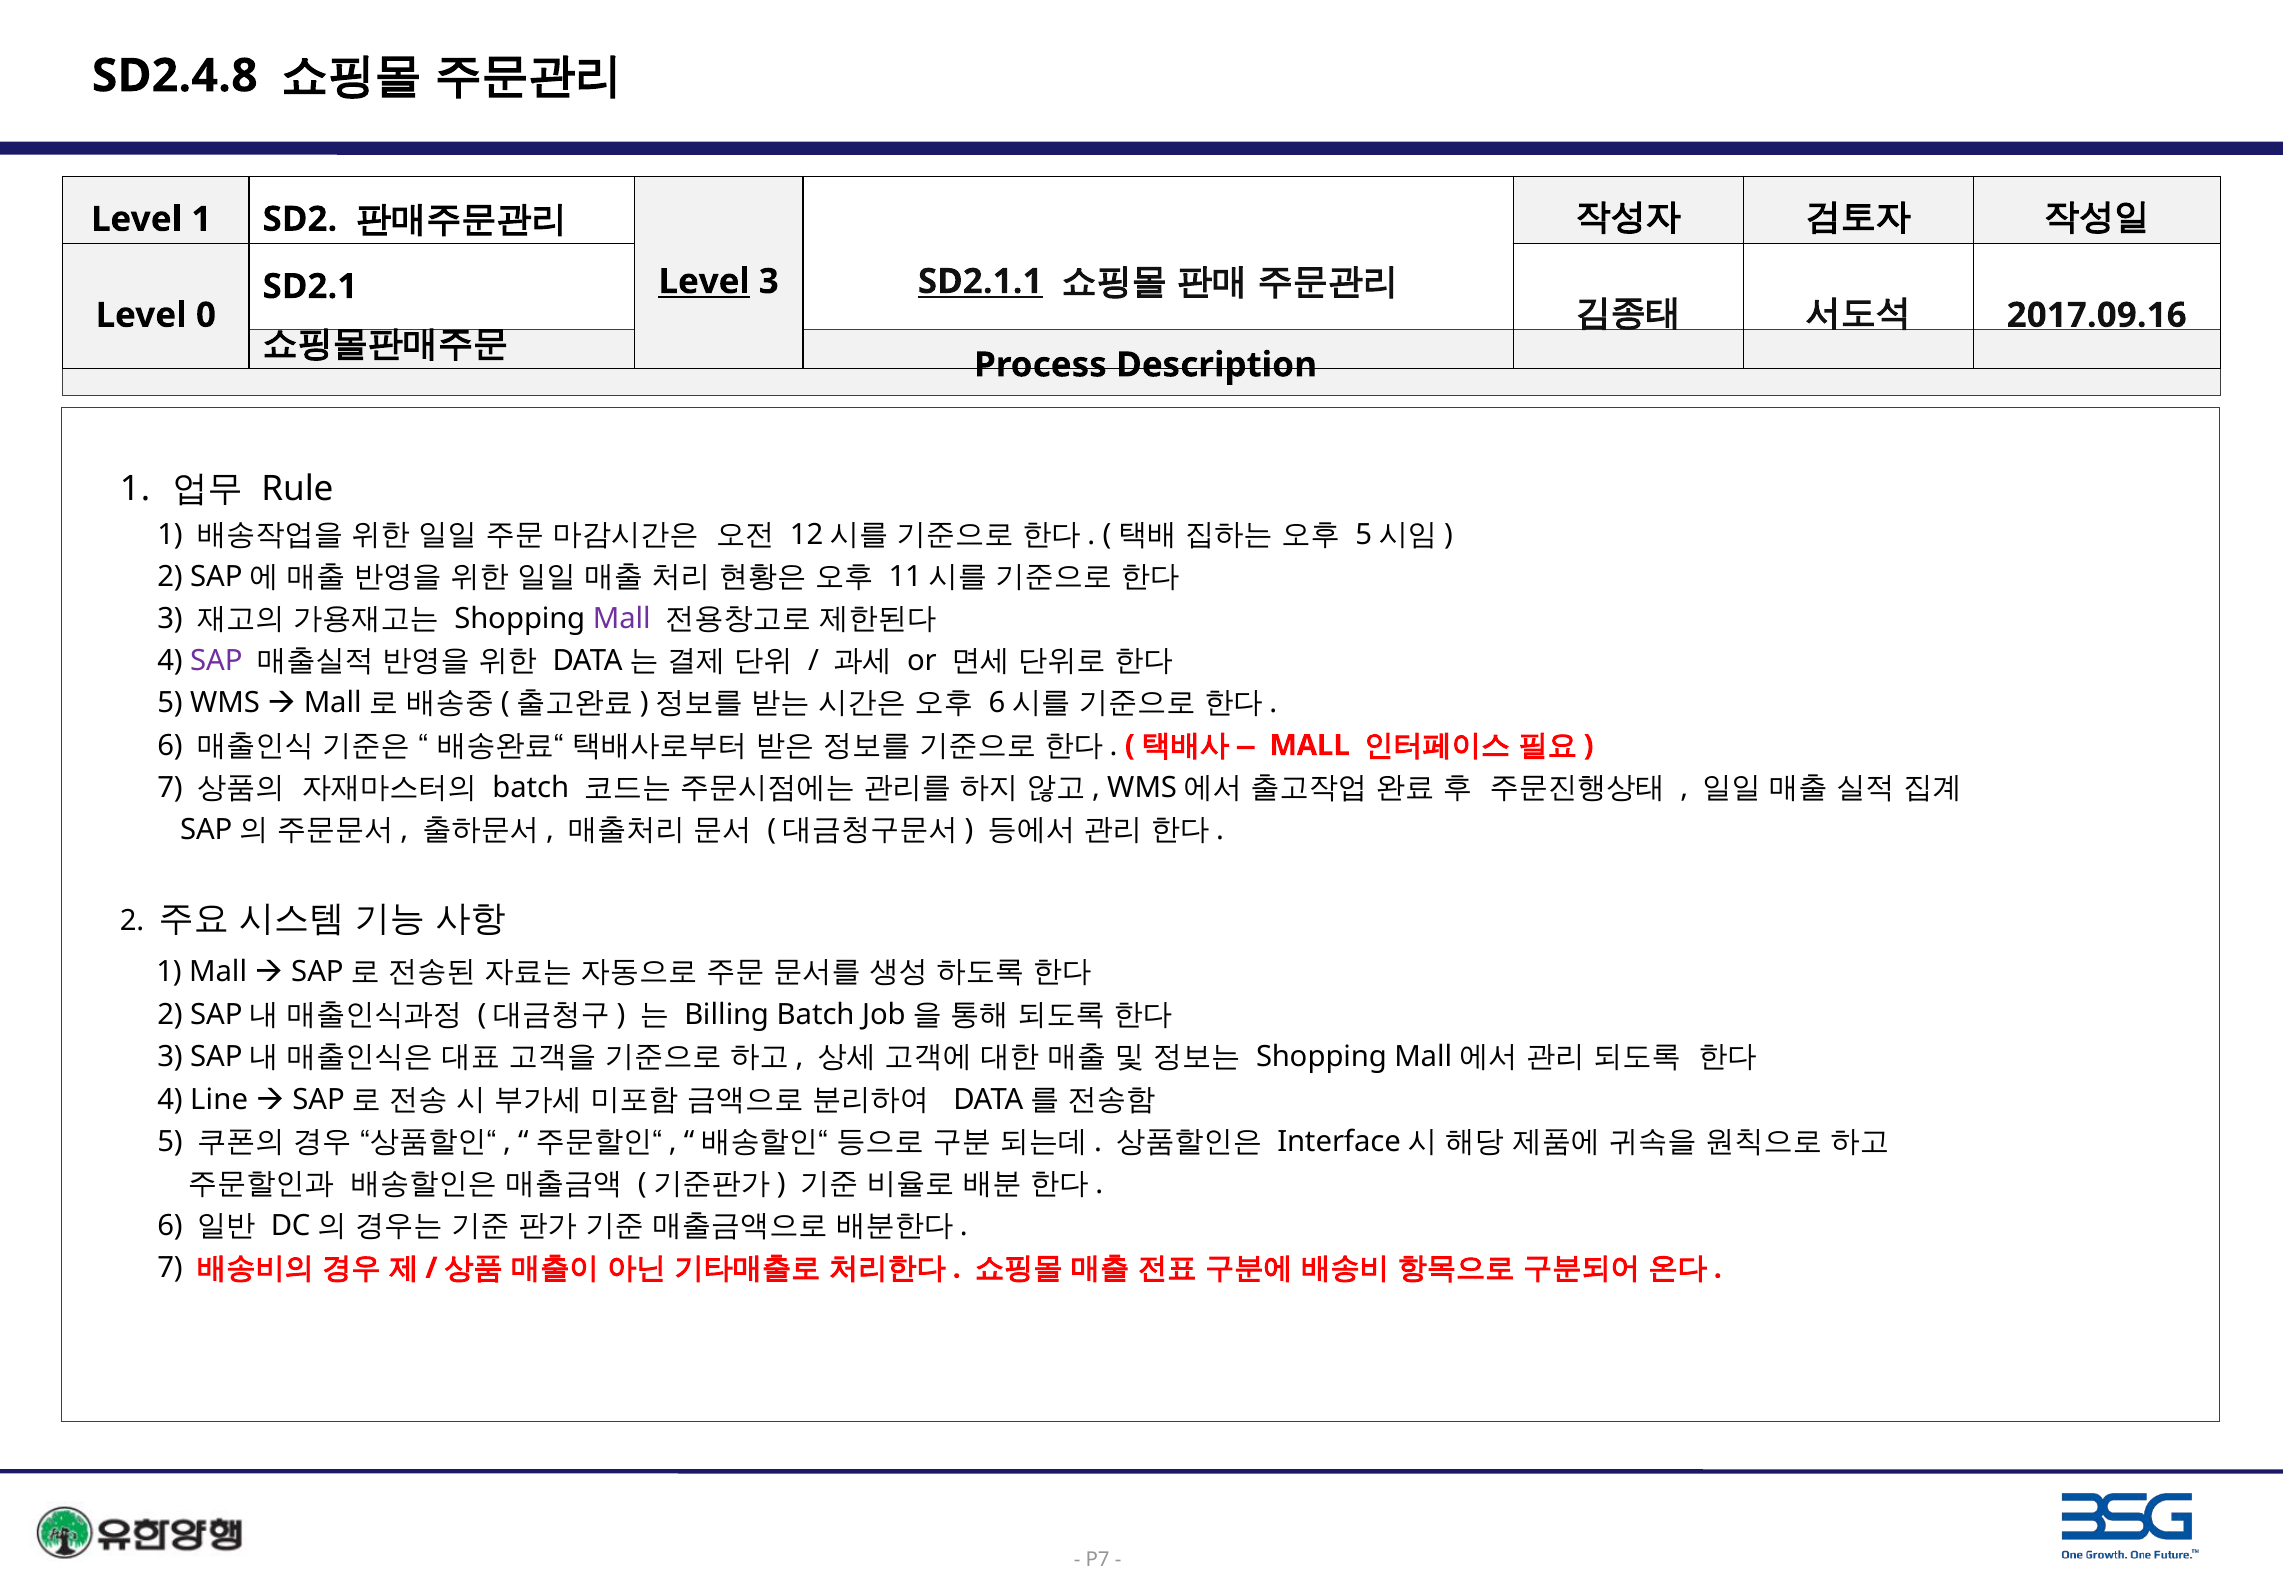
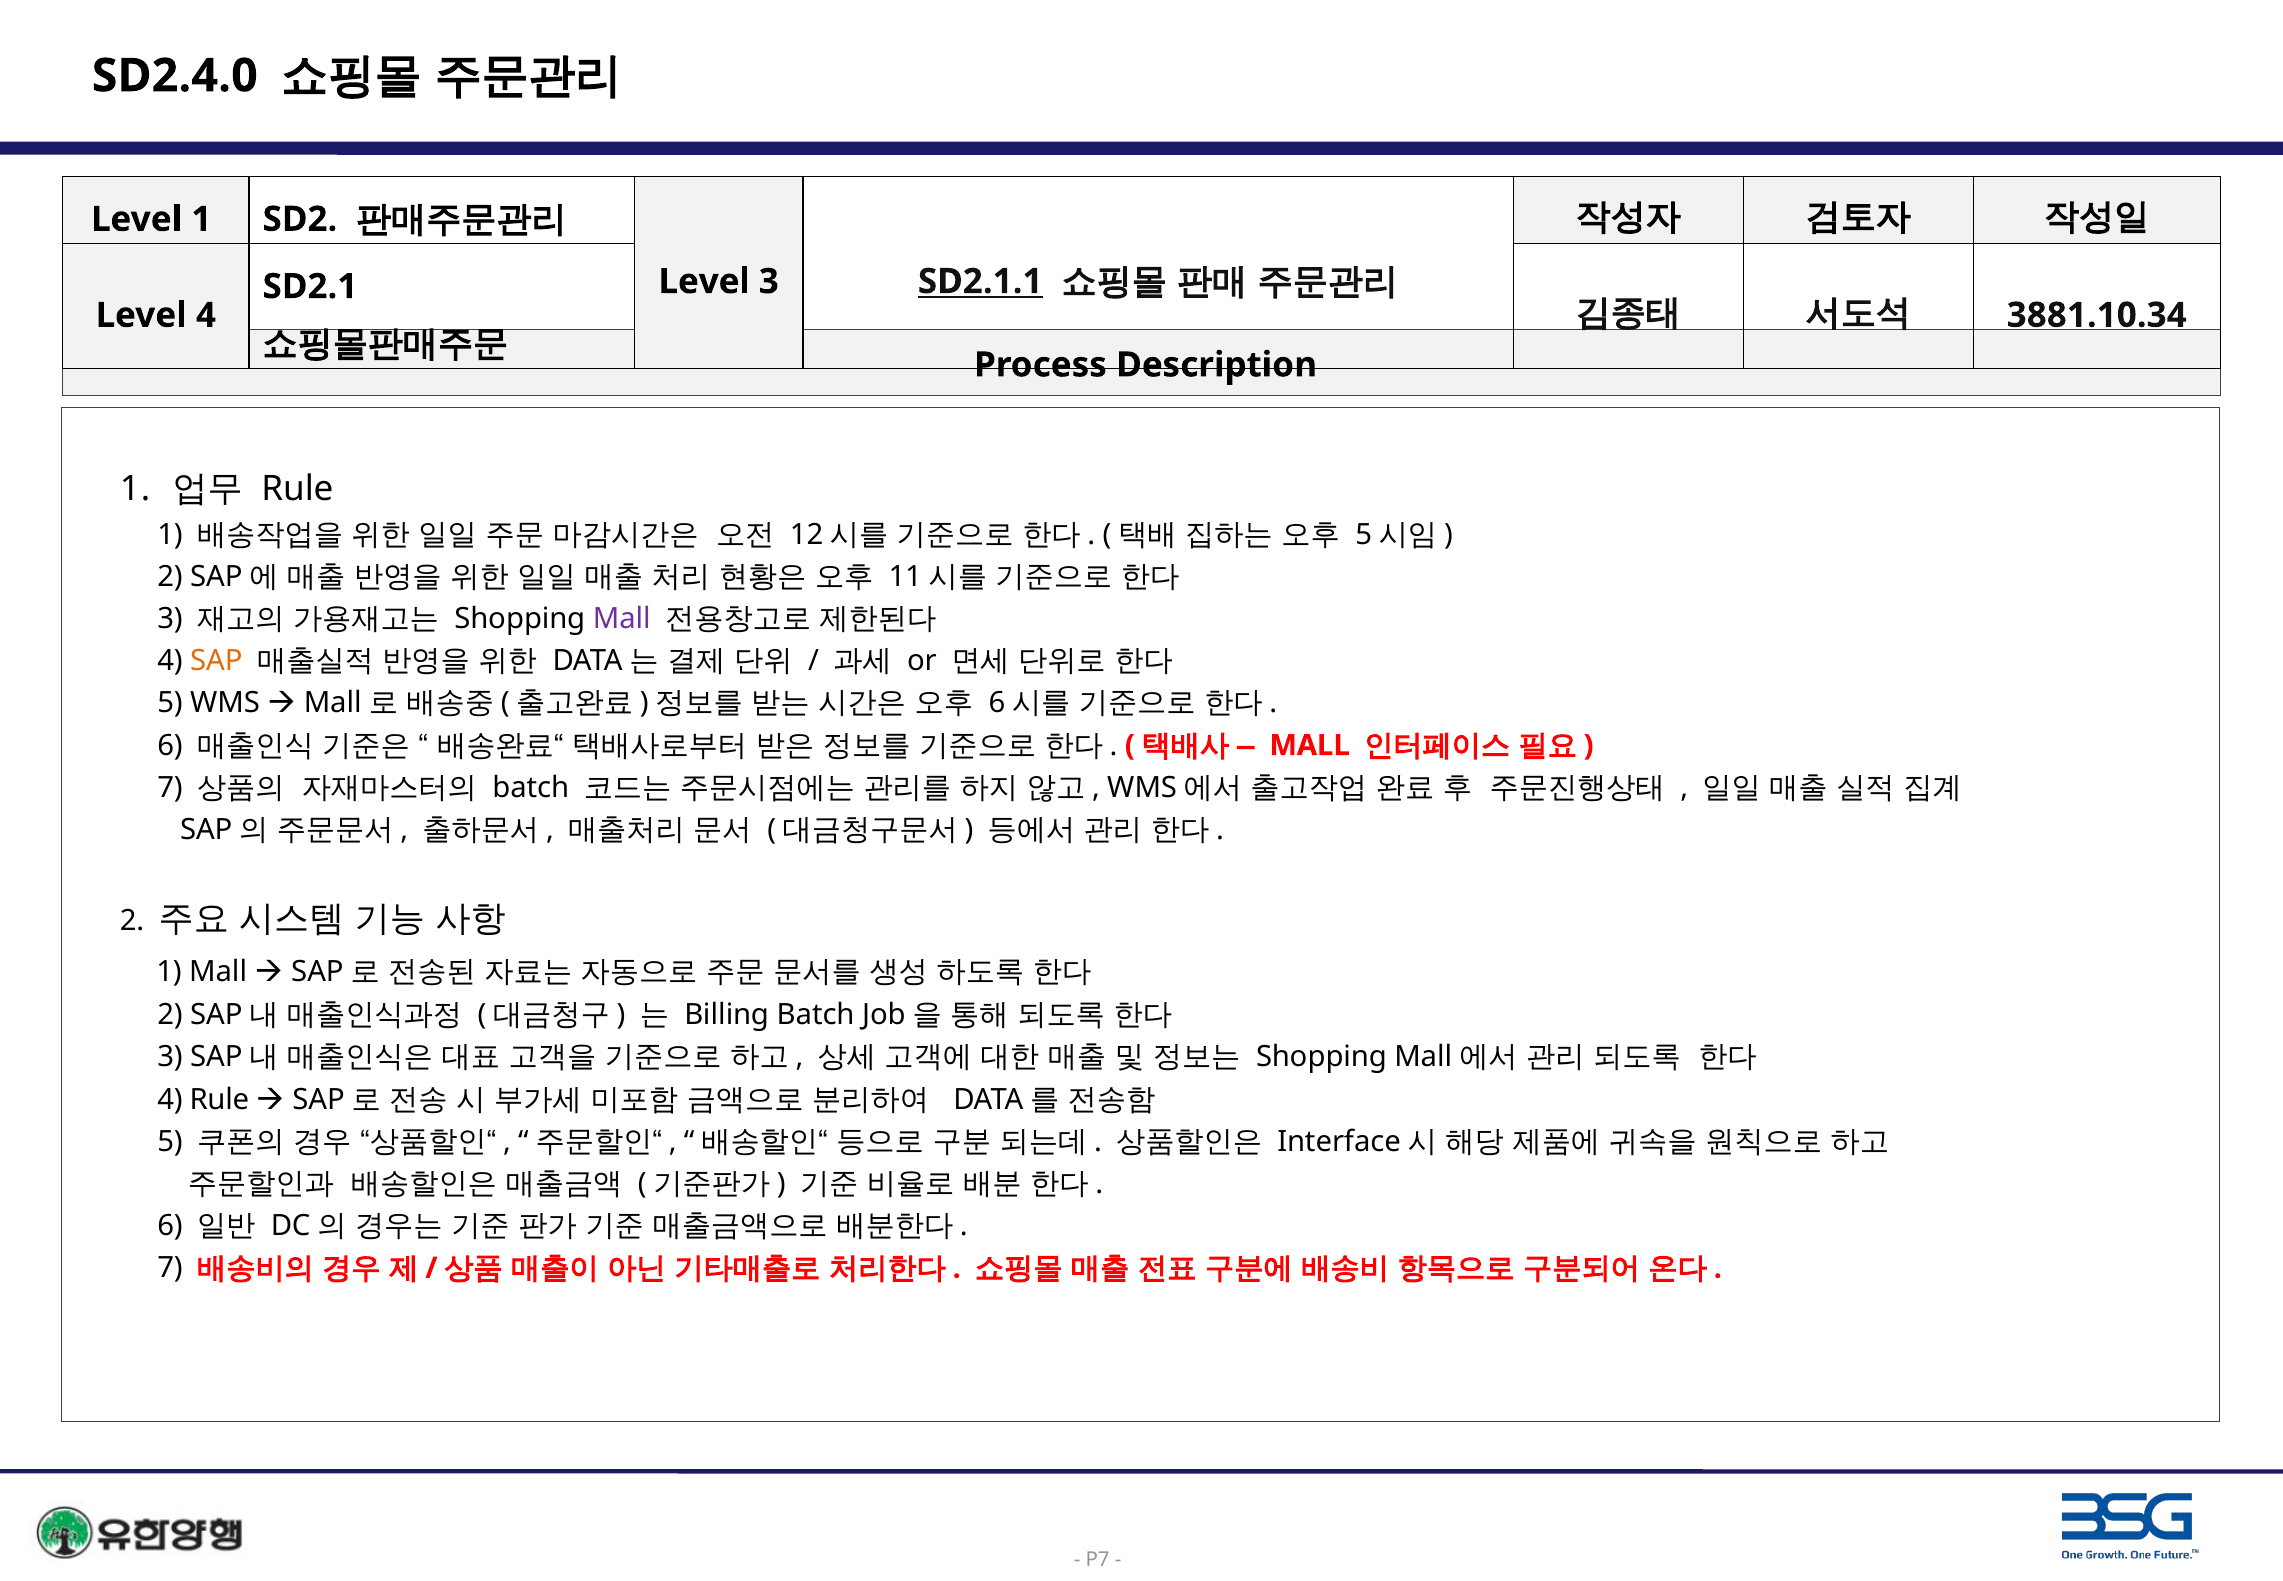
SD2.4.8: SD2.4.8 -> SD2.4.0
Level at (704, 282) underline: present -> none
2017.09.16: 2017.09.16 -> 3881.10.34
Level 0: 0 -> 4
SAP colour: purple -> orange
4 Line: Line -> Rule
